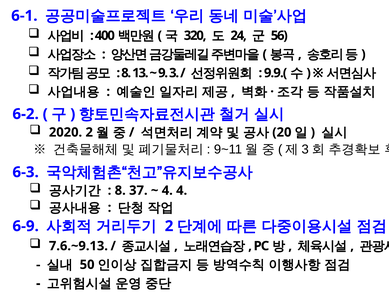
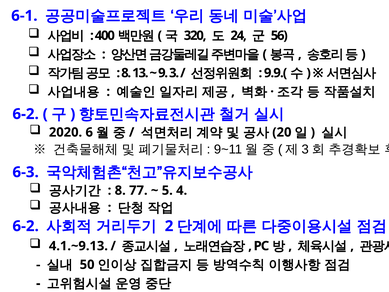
2020 2: 2 -> 6
37: 37 -> 77
4 at (167, 190): 4 -> 5
6-9 at (26, 226): 6-9 -> 6-2
7.6.~9.13: 7.6.~9.13 -> 4.1.~9.13
